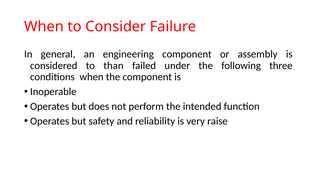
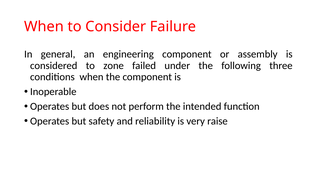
than: than -> zone
